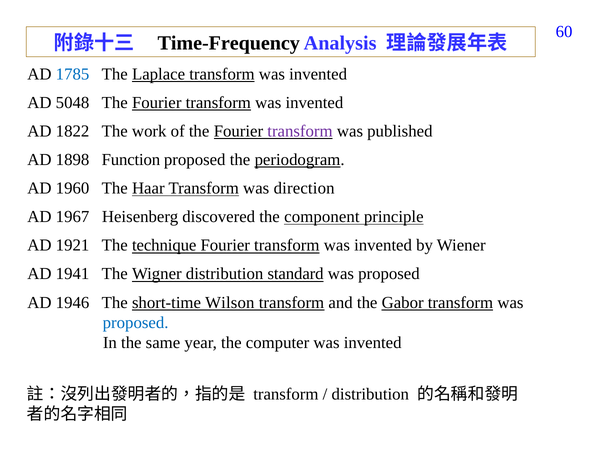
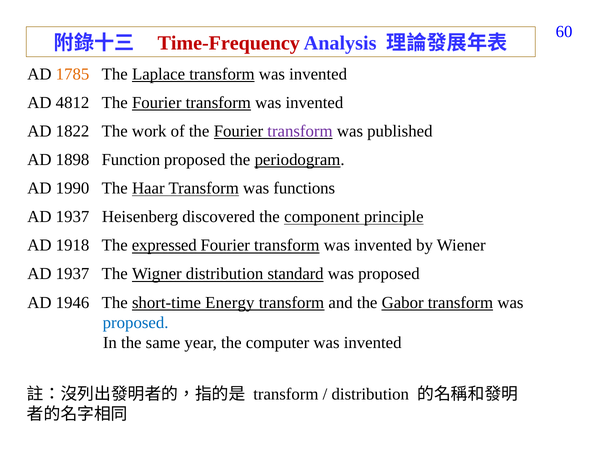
Time-Frequency colour: black -> red
1785 colour: blue -> orange
5048: 5048 -> 4812
1960: 1960 -> 1990
direction: direction -> functions
1967 at (73, 217): 1967 -> 1937
1921: 1921 -> 1918
technique: technique -> expressed
1941 at (73, 274): 1941 -> 1937
Wilson: Wilson -> Energy
